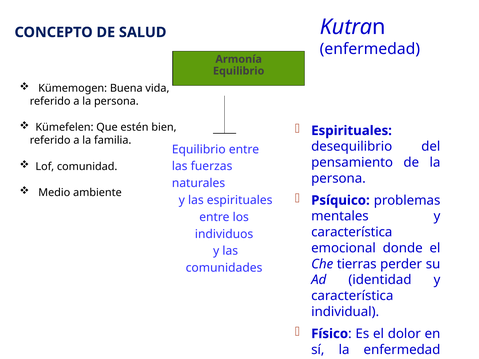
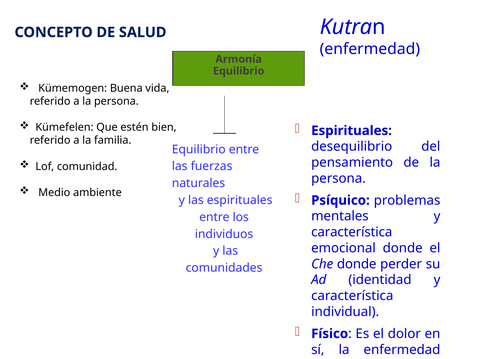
Che tierras: tierras -> donde
